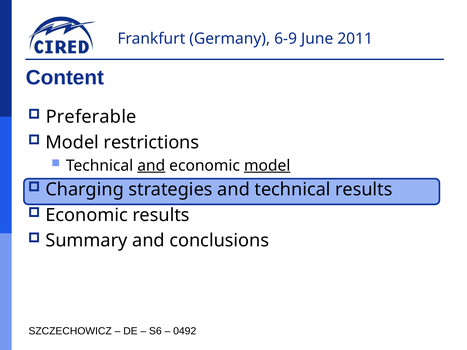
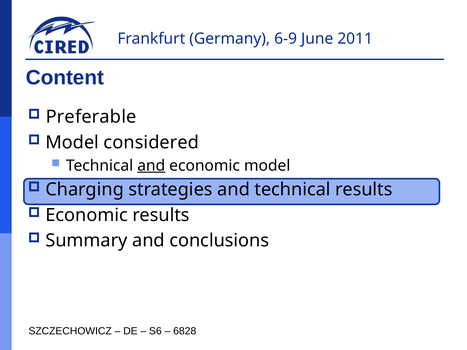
restrictions: restrictions -> considered
model at (267, 166) underline: present -> none
0492: 0492 -> 6828
